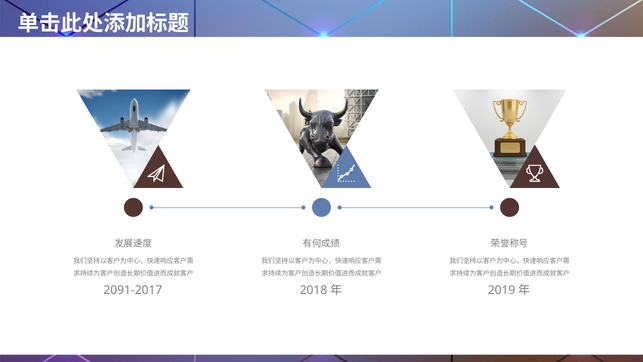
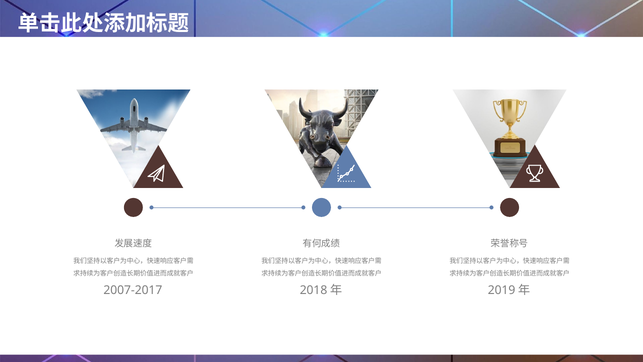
2091-2017: 2091-2017 -> 2007-2017
